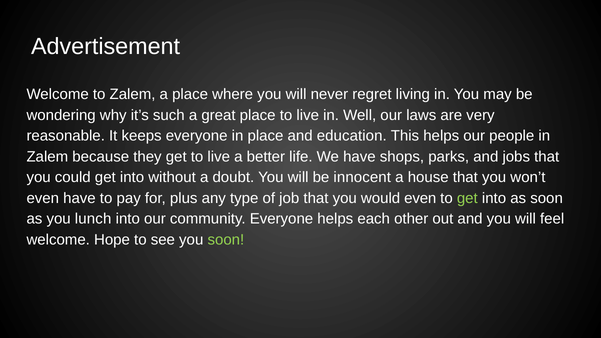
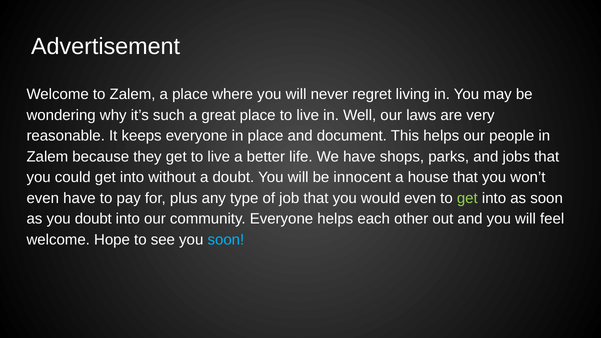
education: education -> document
you lunch: lunch -> doubt
soon at (226, 240) colour: light green -> light blue
